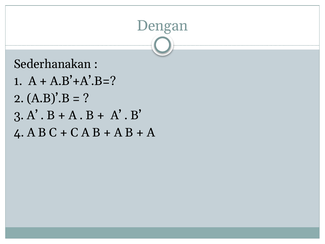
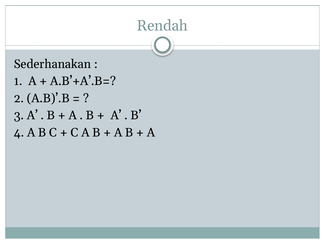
Dengan: Dengan -> Rendah
